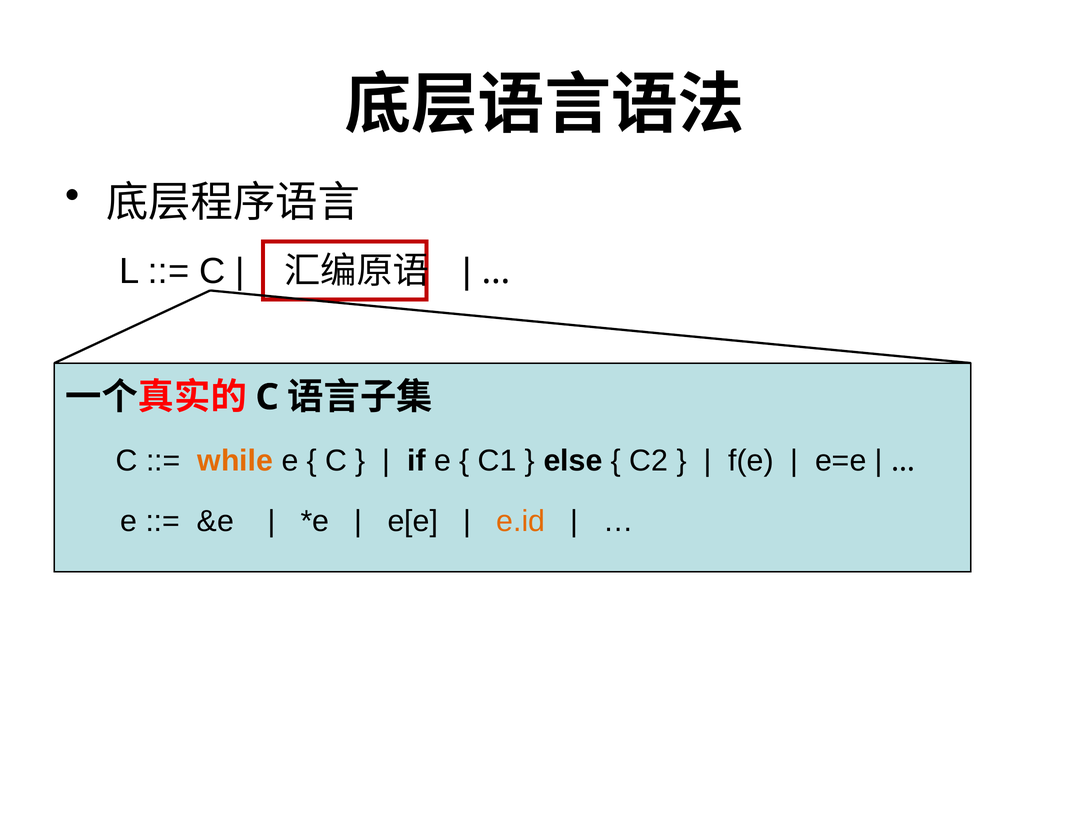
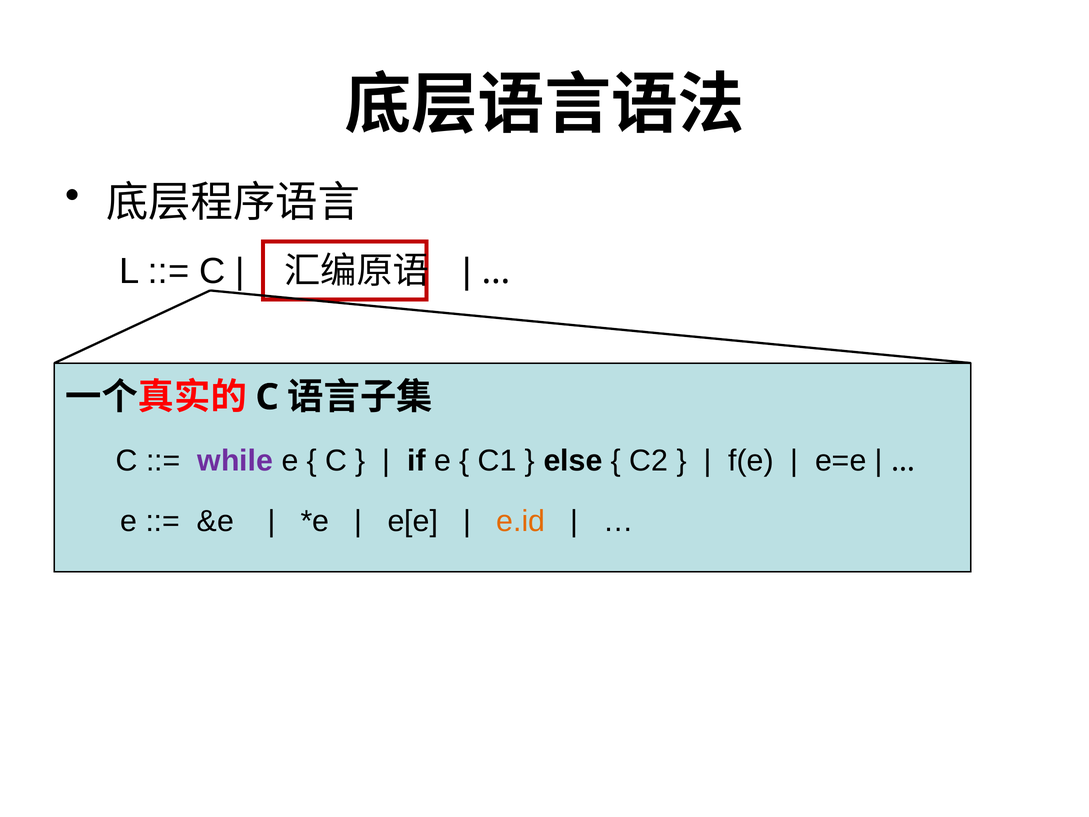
while colour: orange -> purple
